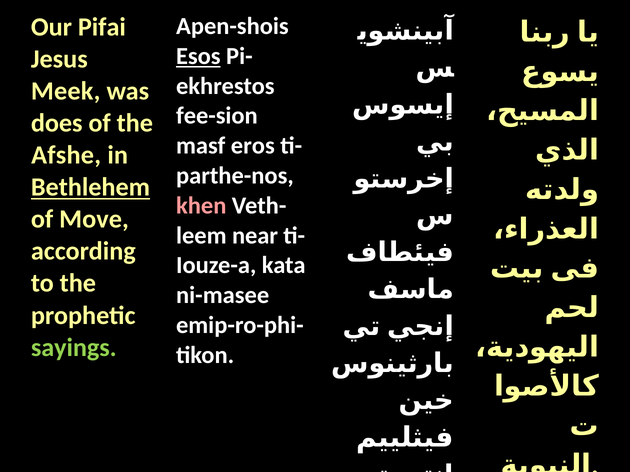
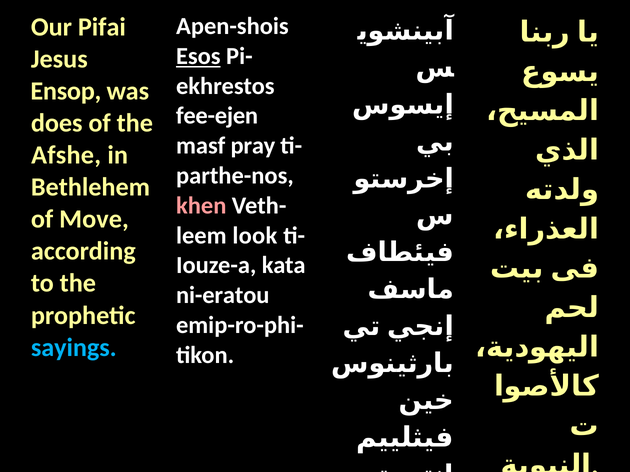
Meek: Meek -> Ensop
fee-sion: fee-sion -> fee-ejen
eros: eros -> pray
Bethlehem underline: present -> none
near: near -> look
ni-masee: ni-masee -> ni-eratou
sayings colour: light green -> light blue
